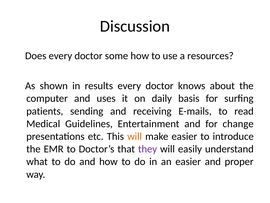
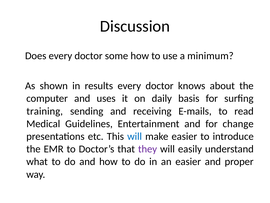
resources: resources -> minimum
patients: patients -> training
will at (135, 136) colour: orange -> blue
